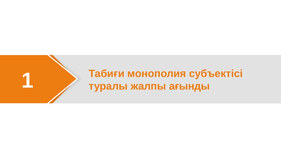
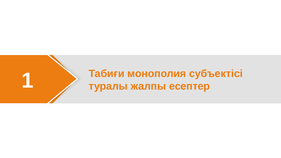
ағынды: ағынды -> есептер
